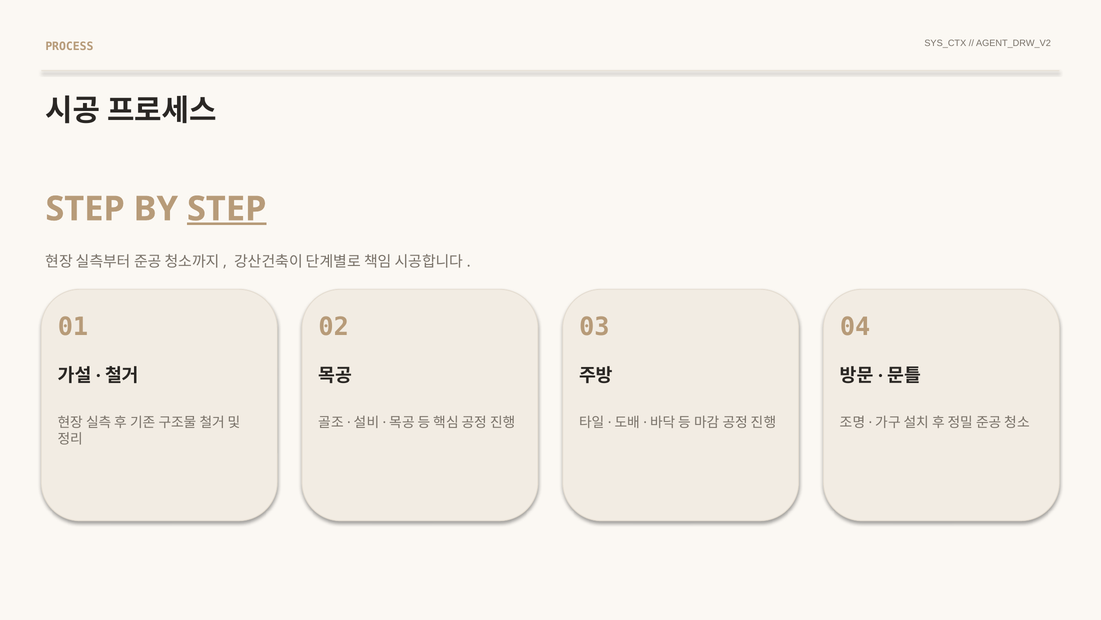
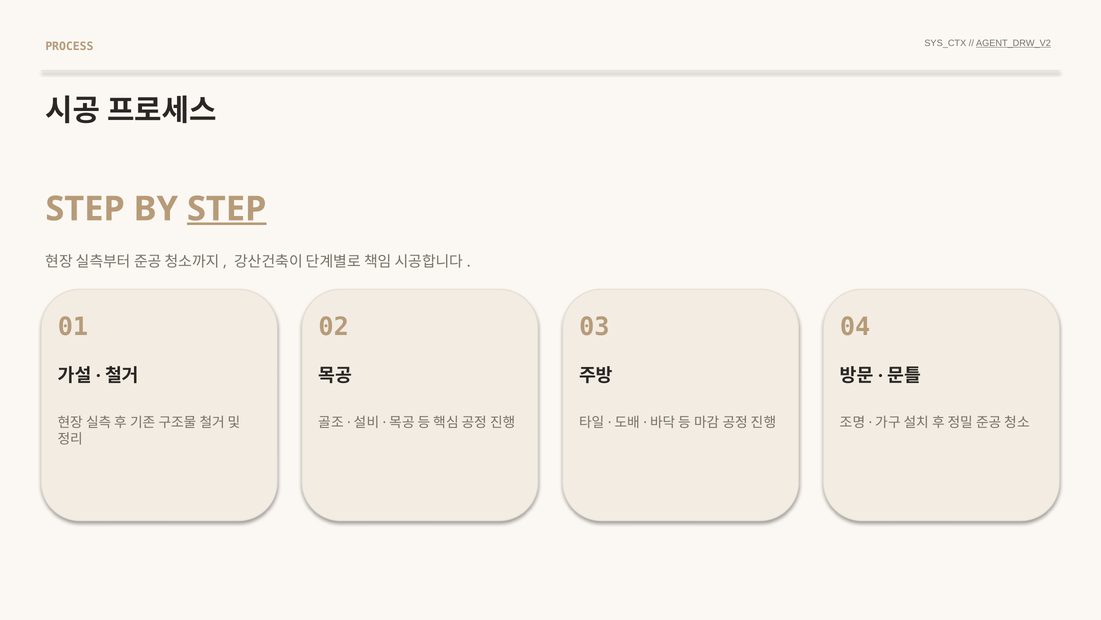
AGENT_DRW_V2 underline: none -> present
